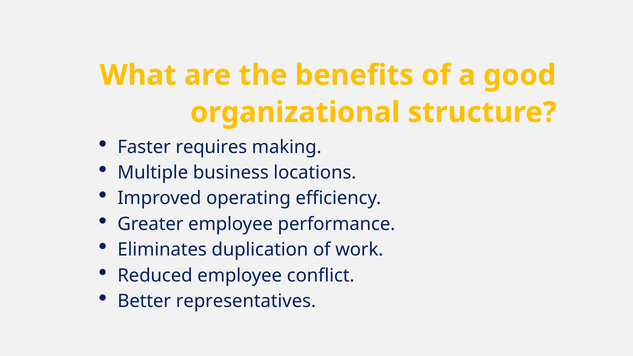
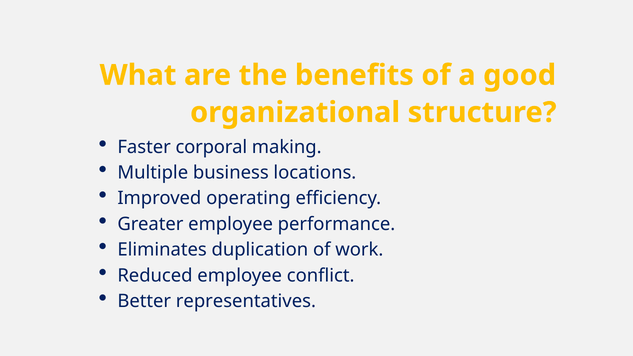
requires: requires -> corporal
